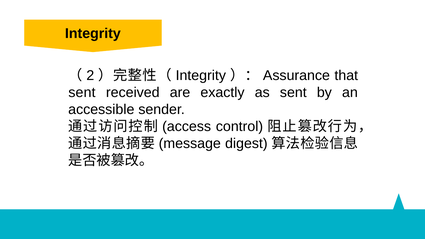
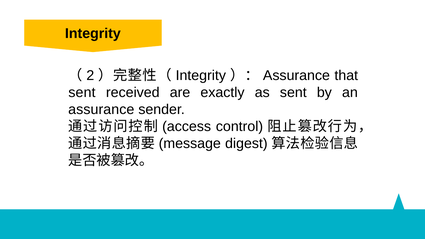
accessible at (101, 109): accessible -> assurance
